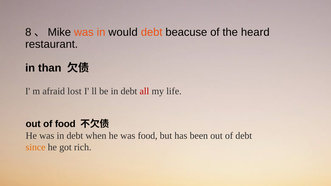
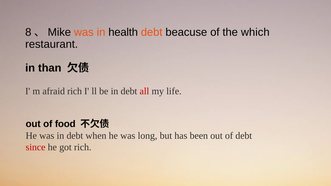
would: would -> health
heard: heard -> which
afraid lost: lost -> rich
was food: food -> long
since colour: orange -> red
